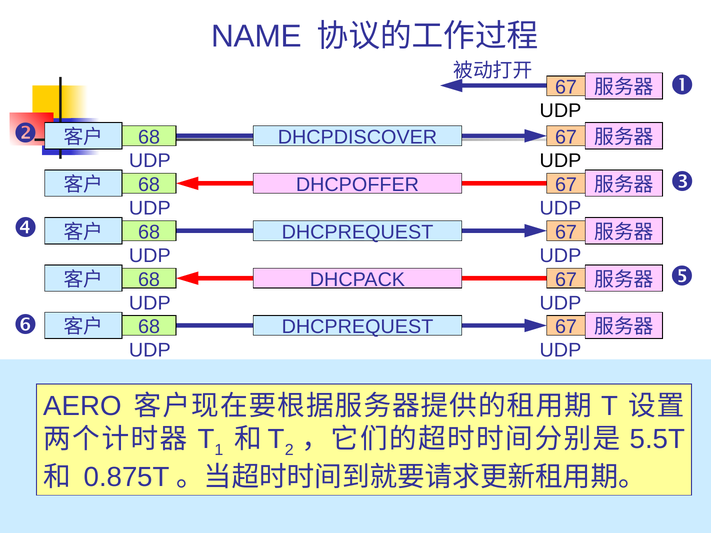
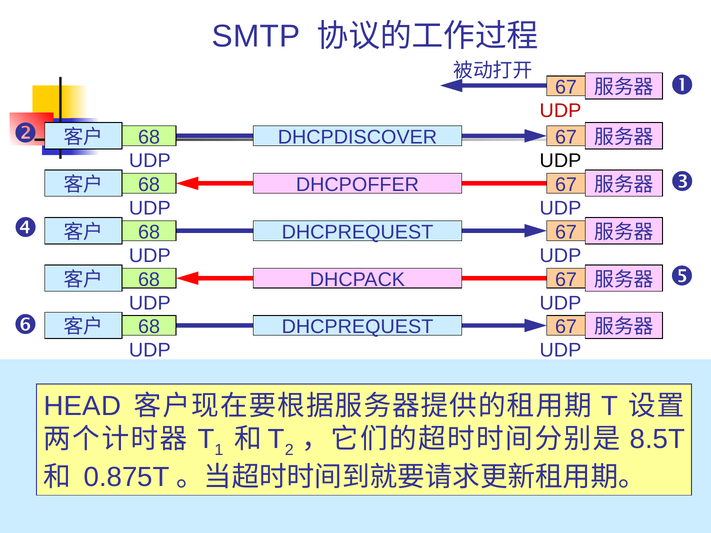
NAME: NAME -> SMTP
UDP at (560, 111) colour: black -> red
AERO: AERO -> HEAD
5.5T: 5.5T -> 8.5T
